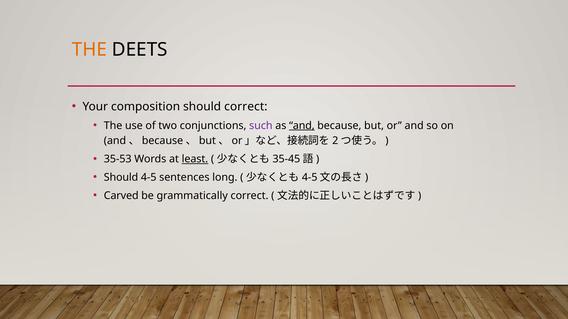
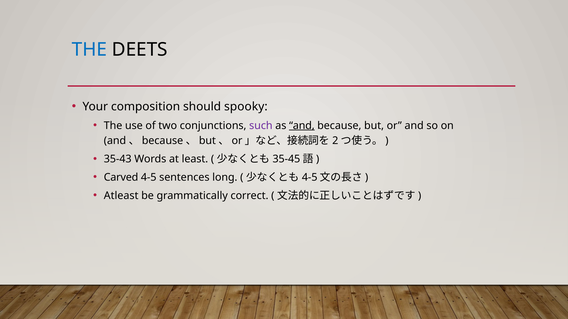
THE at (89, 50) colour: orange -> blue
should correct: correct -> spooky
35-53: 35-53 -> 35-43
least underline: present -> none
Should at (121, 178): Should -> Carved
Carved: Carved -> Atleast
